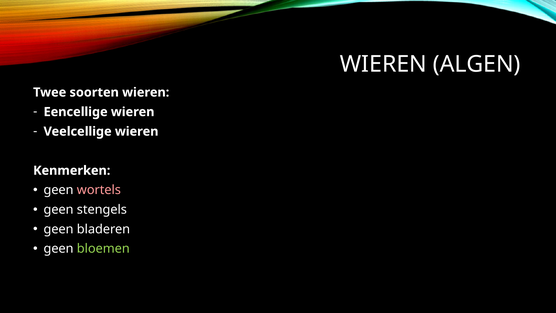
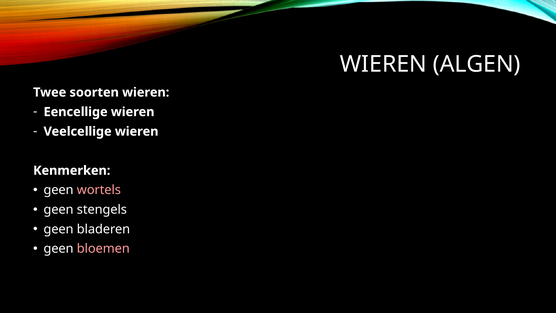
bloemen colour: light green -> pink
